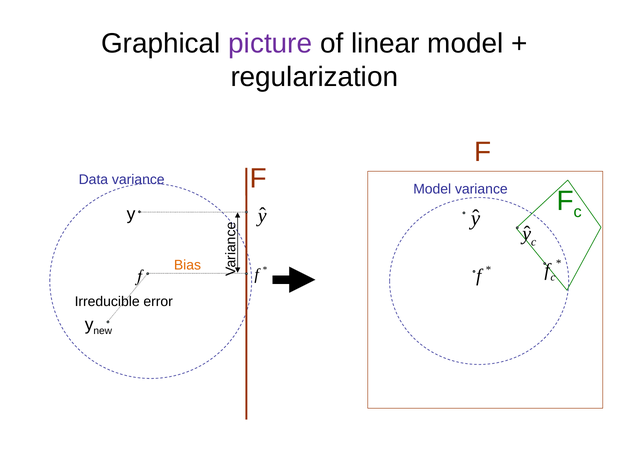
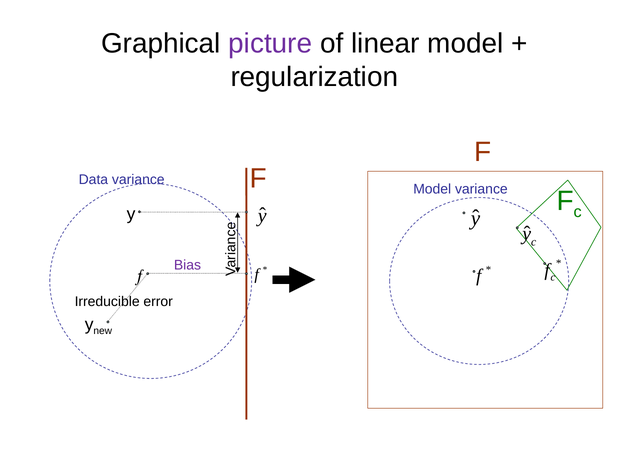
Bias colour: orange -> purple
